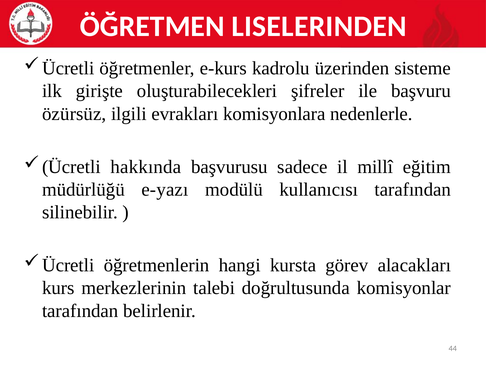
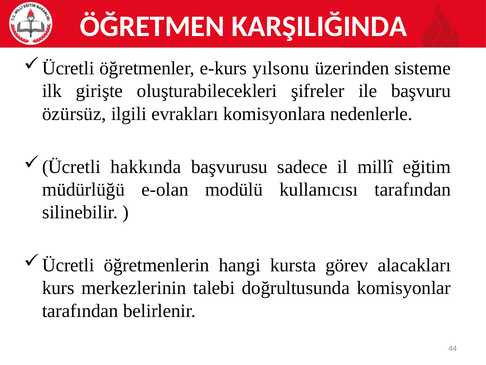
LISELERINDEN: LISELERINDEN -> KARŞILIĞINDA
kadrolu: kadrolu -> yılsonu
e-yazı: e-yazı -> e-olan
